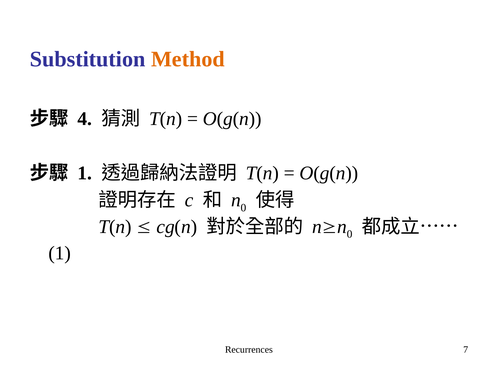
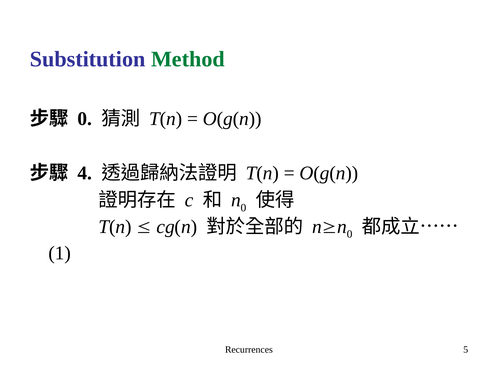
Method colour: orange -> green
4 at (85, 119): 4 -> 0
1 at (85, 173): 1 -> 4
7: 7 -> 5
